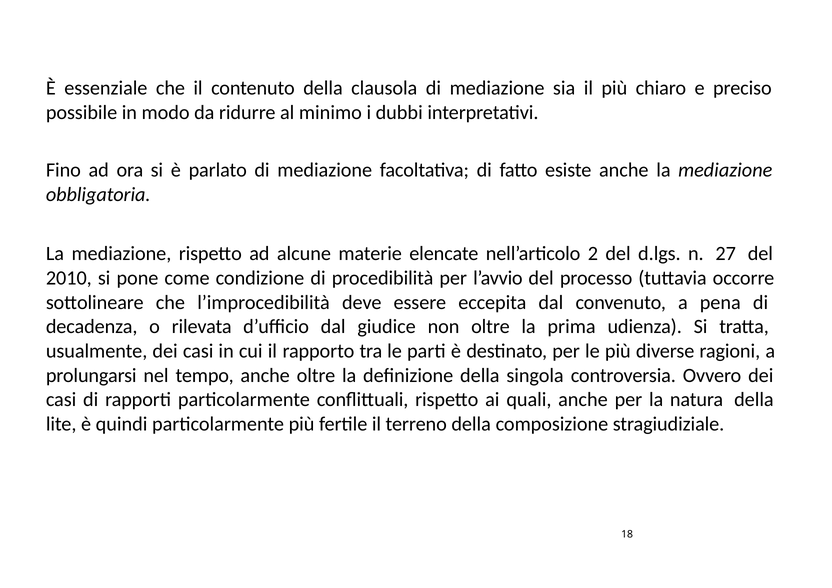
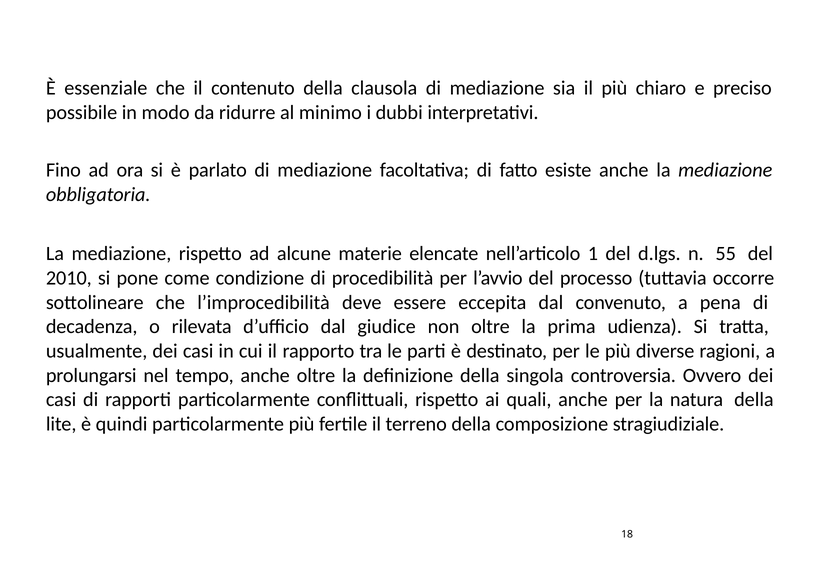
2: 2 -> 1
27: 27 -> 55
